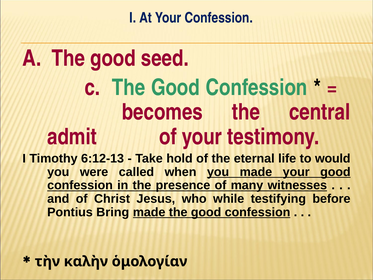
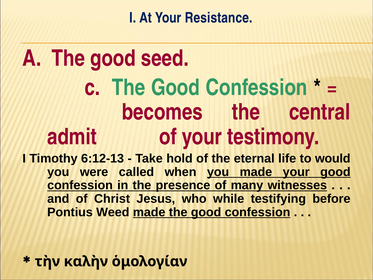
Your Confession: Confession -> Resistance
Bring: Bring -> Weed
